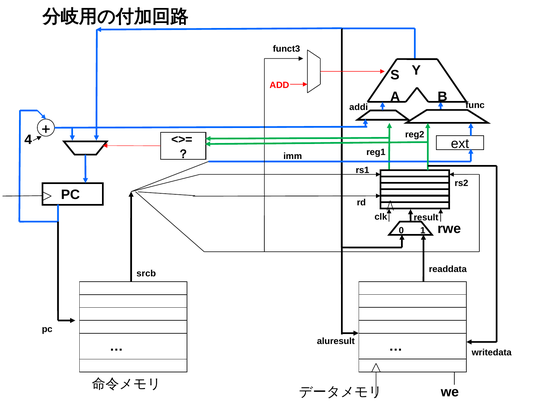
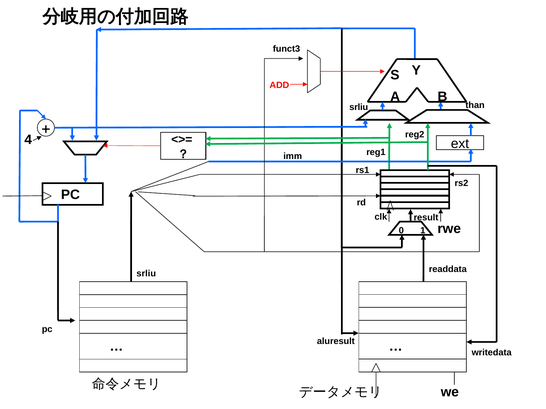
func: func -> than
addi at (359, 107): addi -> srliu
srcb at (146, 274): srcb -> srliu
